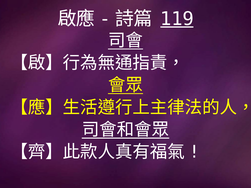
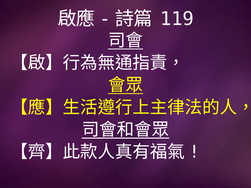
119 underline: present -> none
